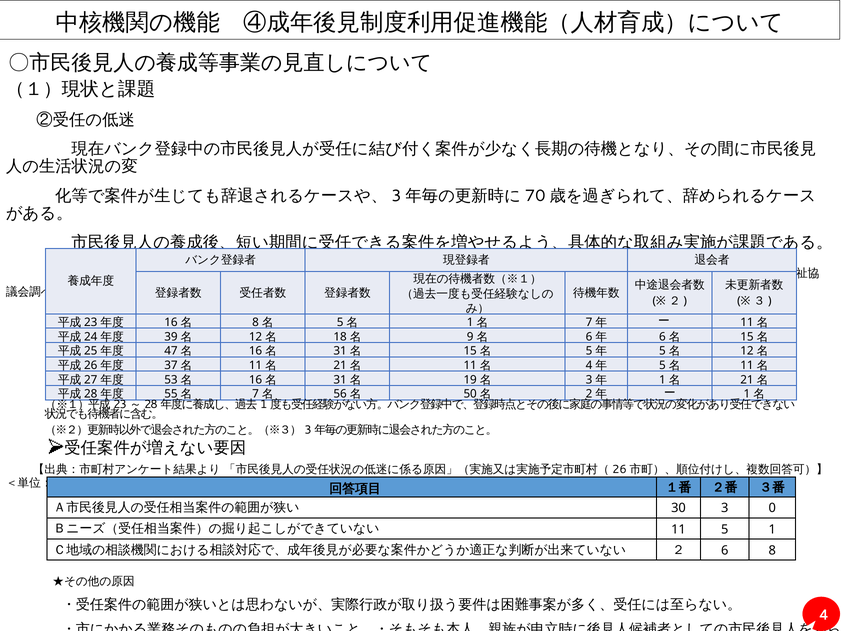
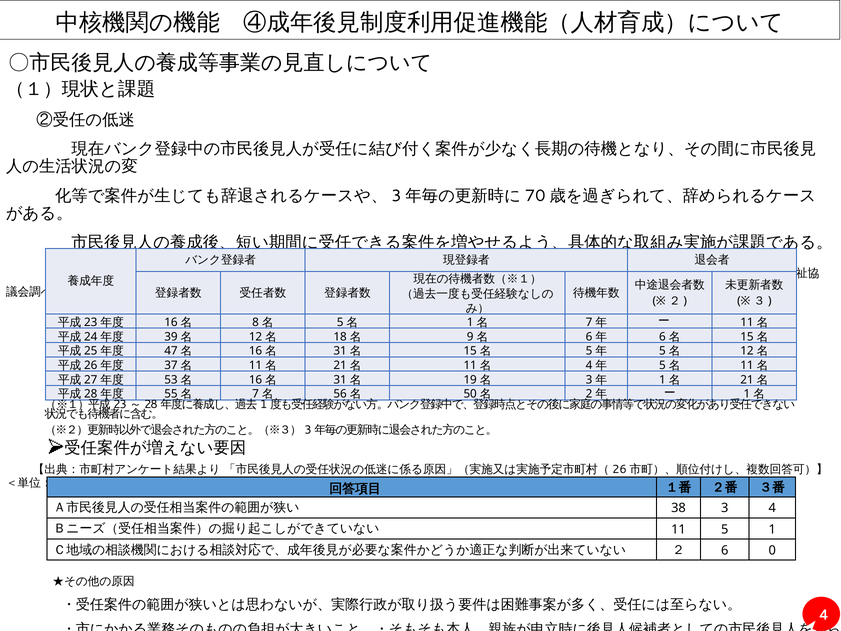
30: 30 -> 38
3 0: 0 -> 4
6 8: 8 -> 0
